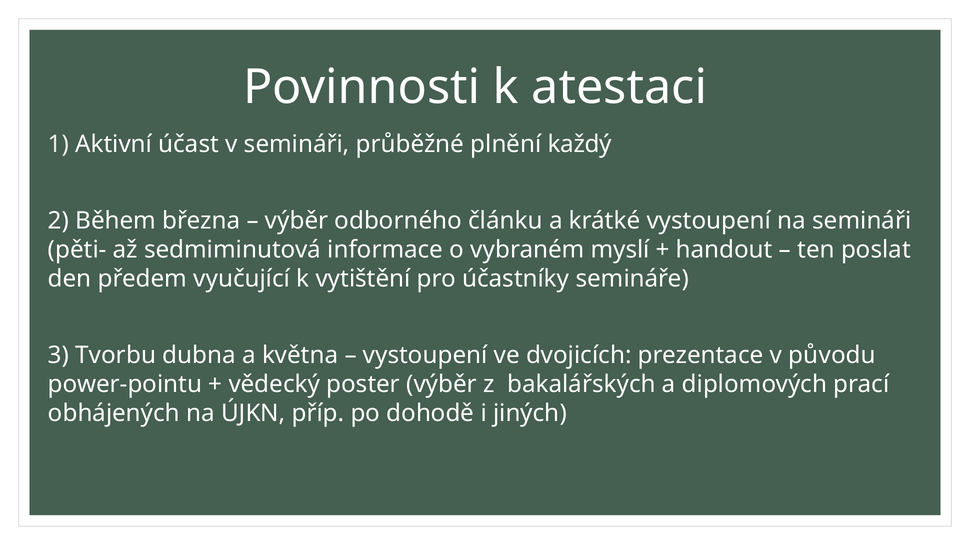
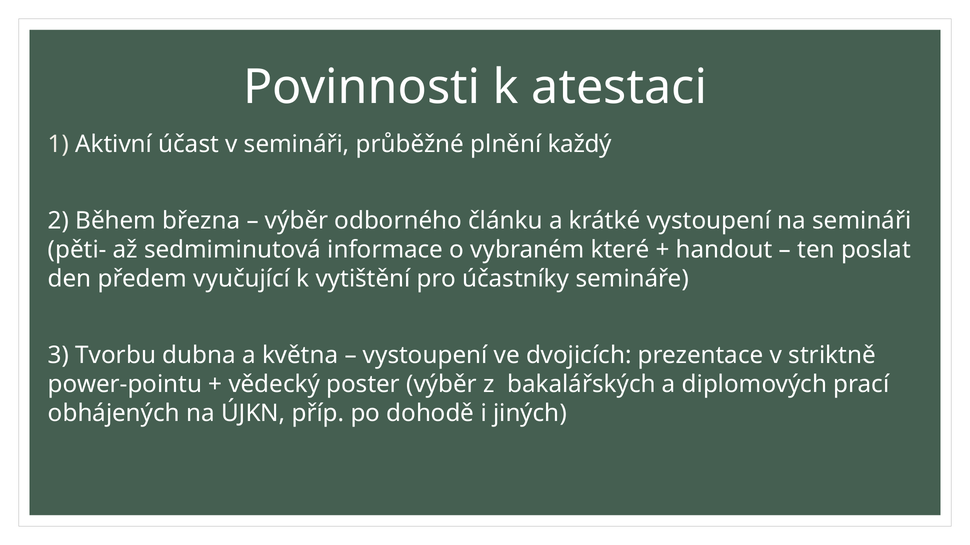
myslí: myslí -> které
původu: původu -> striktně
